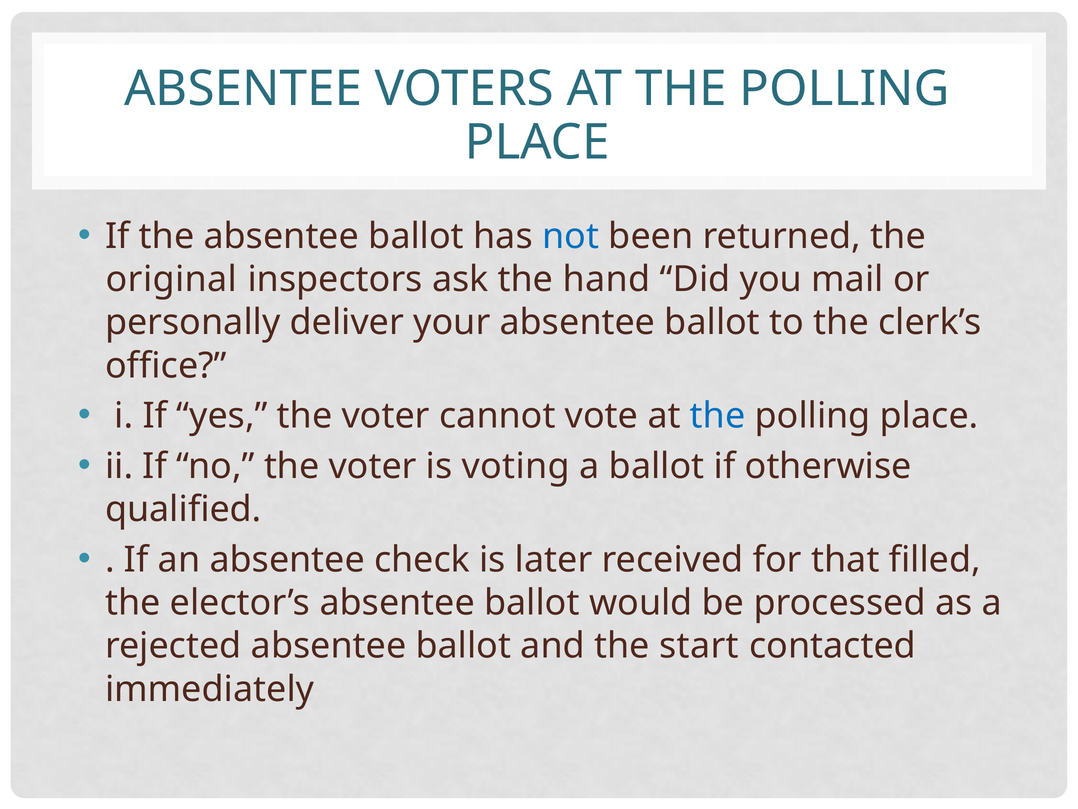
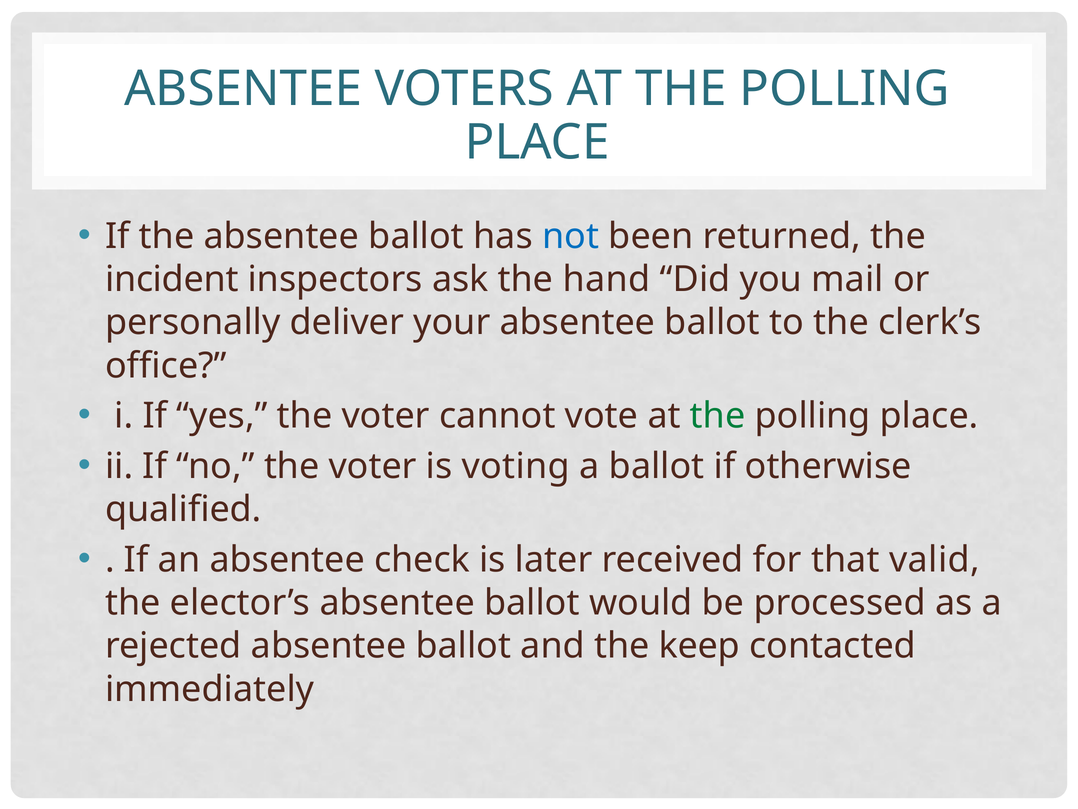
original: original -> incident
the at (718, 416) colour: blue -> green
filled: filled -> valid
start: start -> keep
